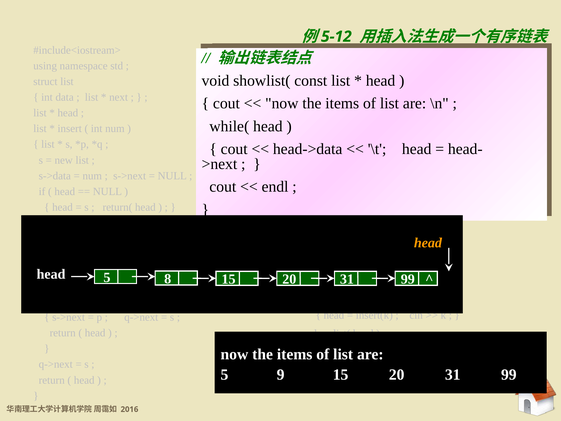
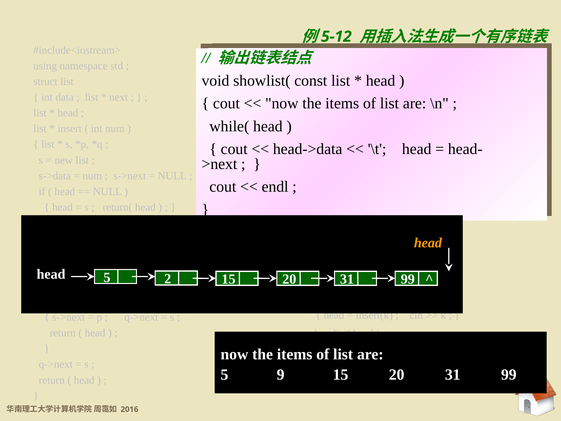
8: 8 -> 2
